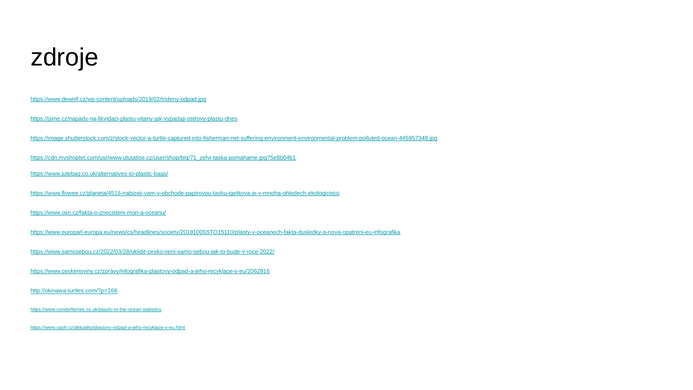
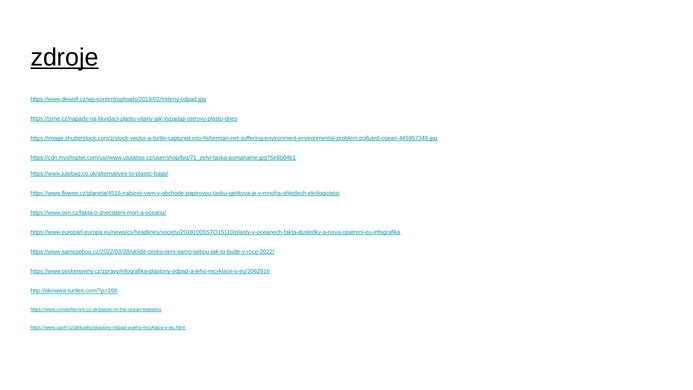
zdroje underline: none -> present
